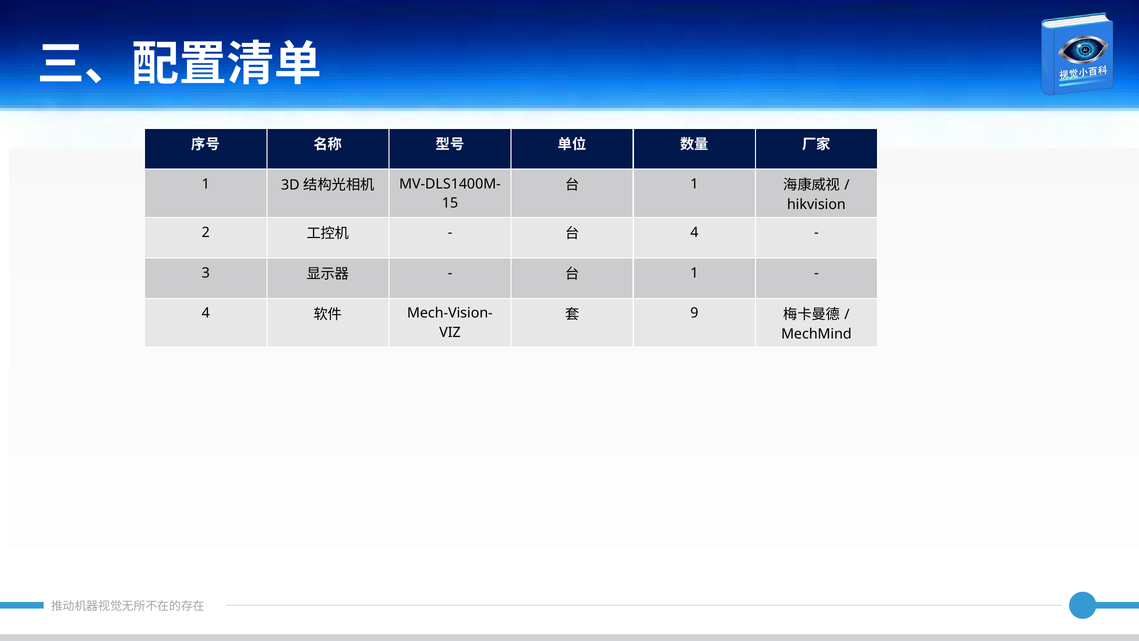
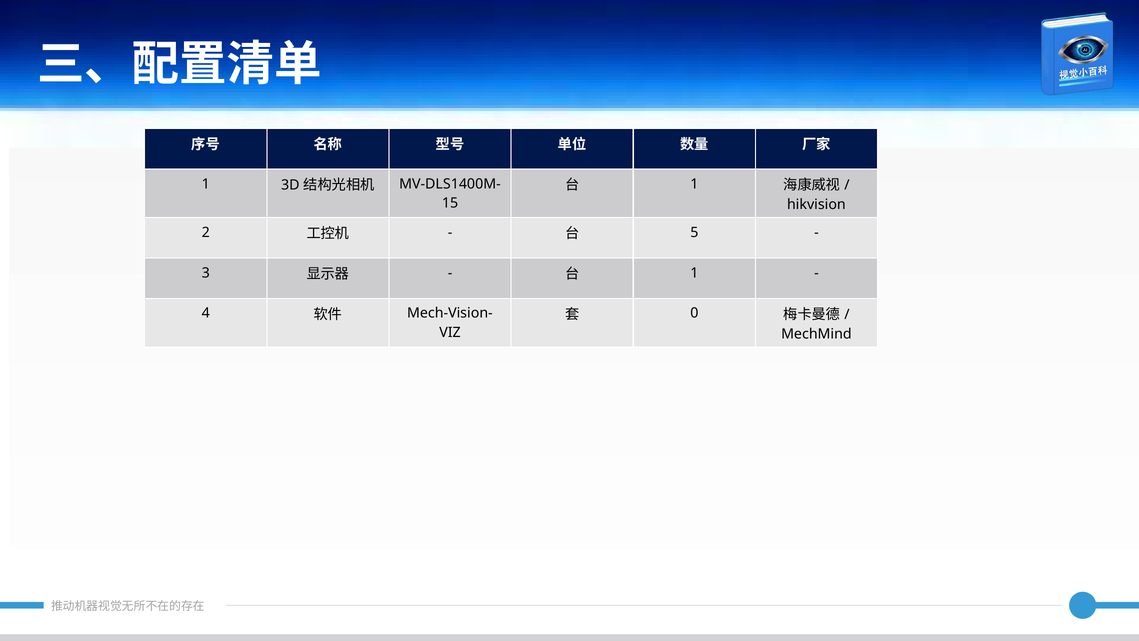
4 at (694, 232): 4 -> 5
9: 9 -> 0
